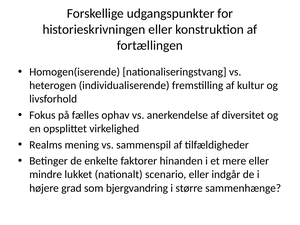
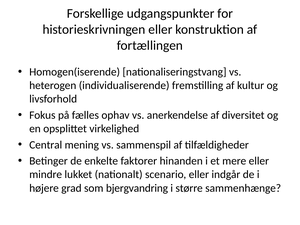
Realms: Realms -> Central
